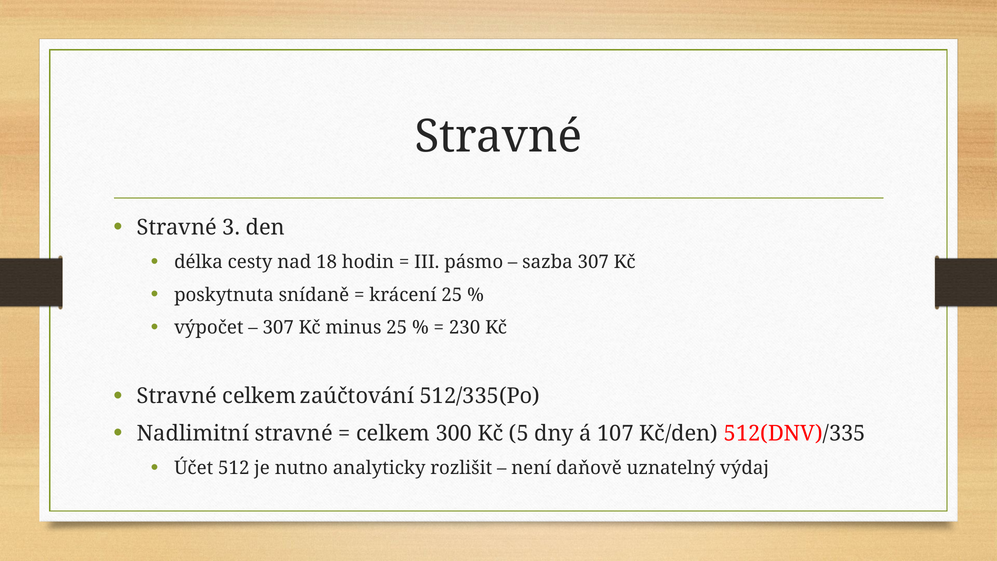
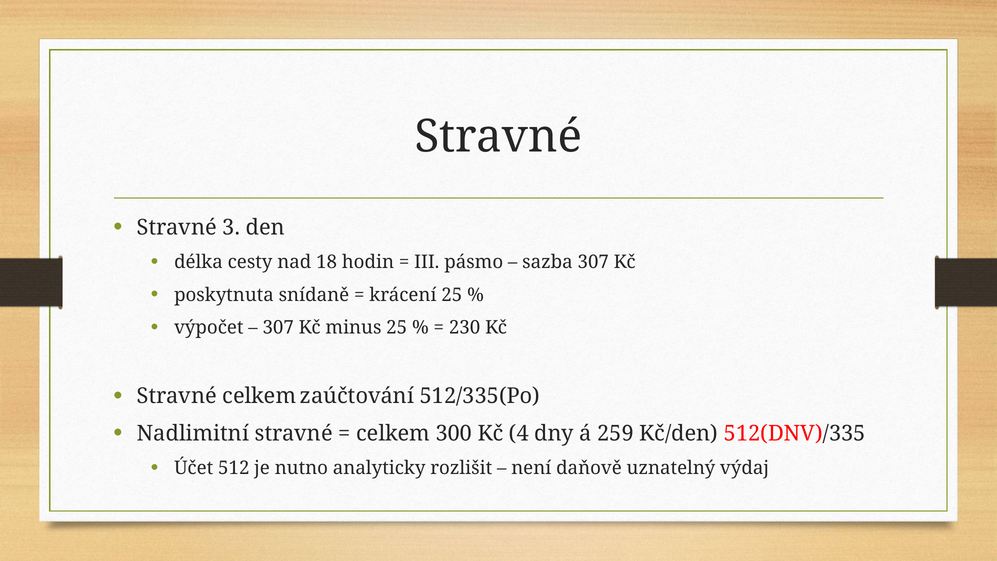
5: 5 -> 4
107: 107 -> 259
